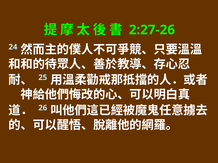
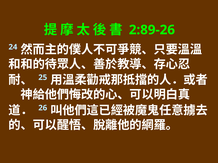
2:27-26: 2:27-26 -> 2:89-26
